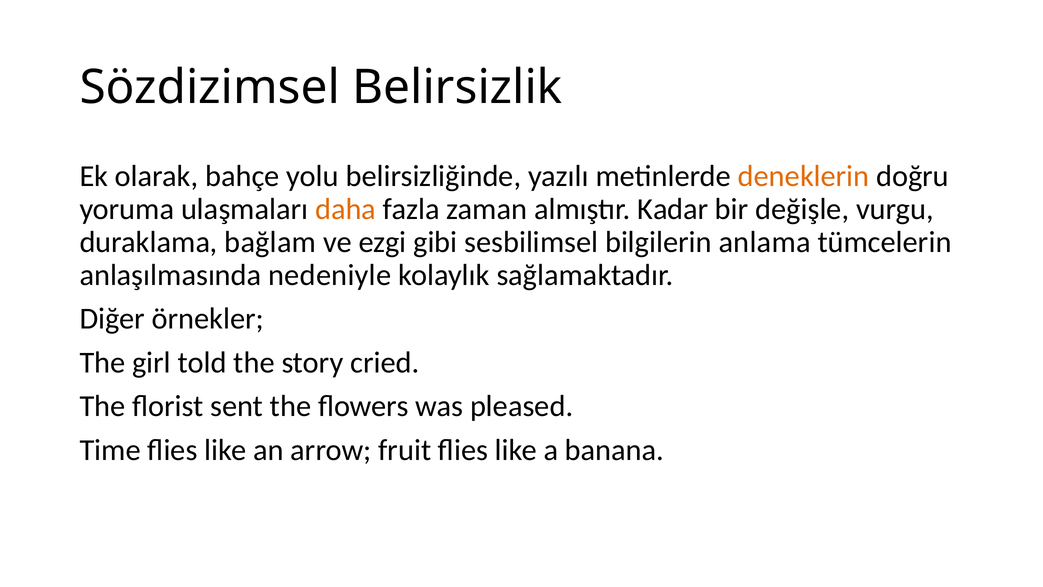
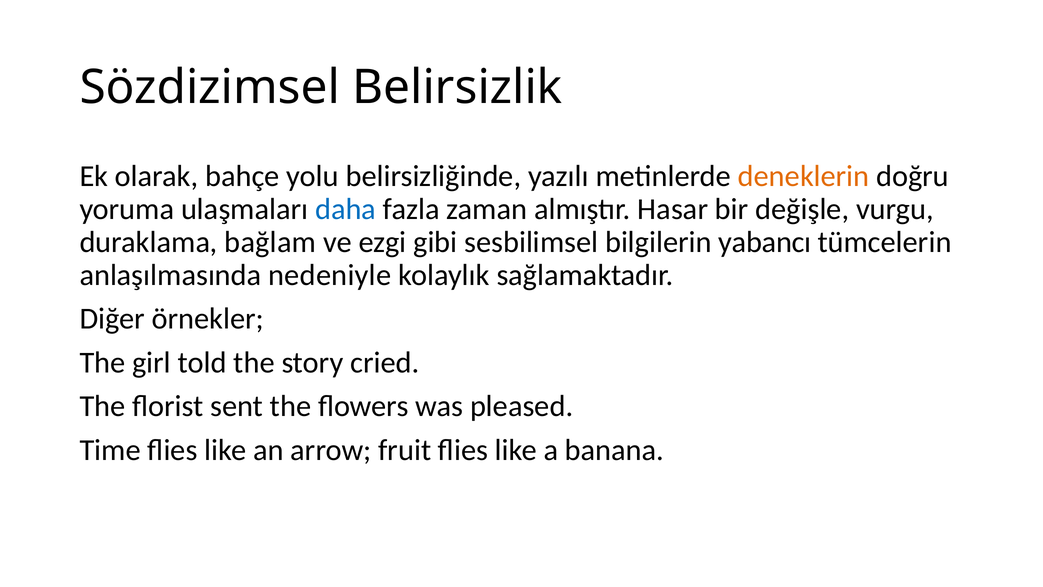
daha colour: orange -> blue
Kadar: Kadar -> Hasar
anlama: anlama -> yabancı
